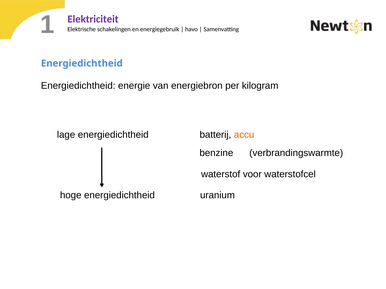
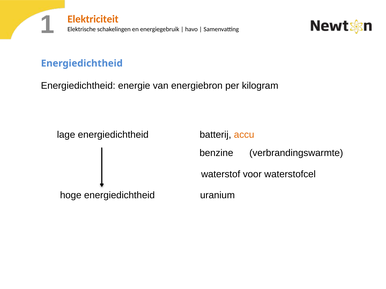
Elektriciteit colour: purple -> orange
